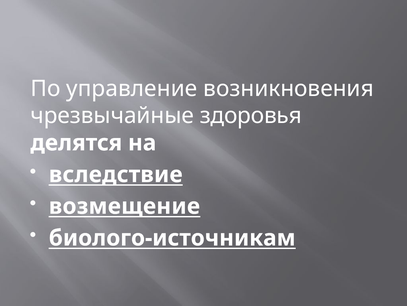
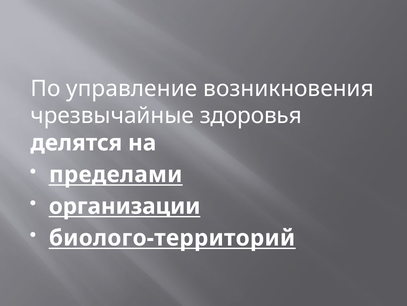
вследствие: вследствие -> пределами
возмещение: возмещение -> организации
биолого-источникам: биолого-источникам -> биолого-территорий
